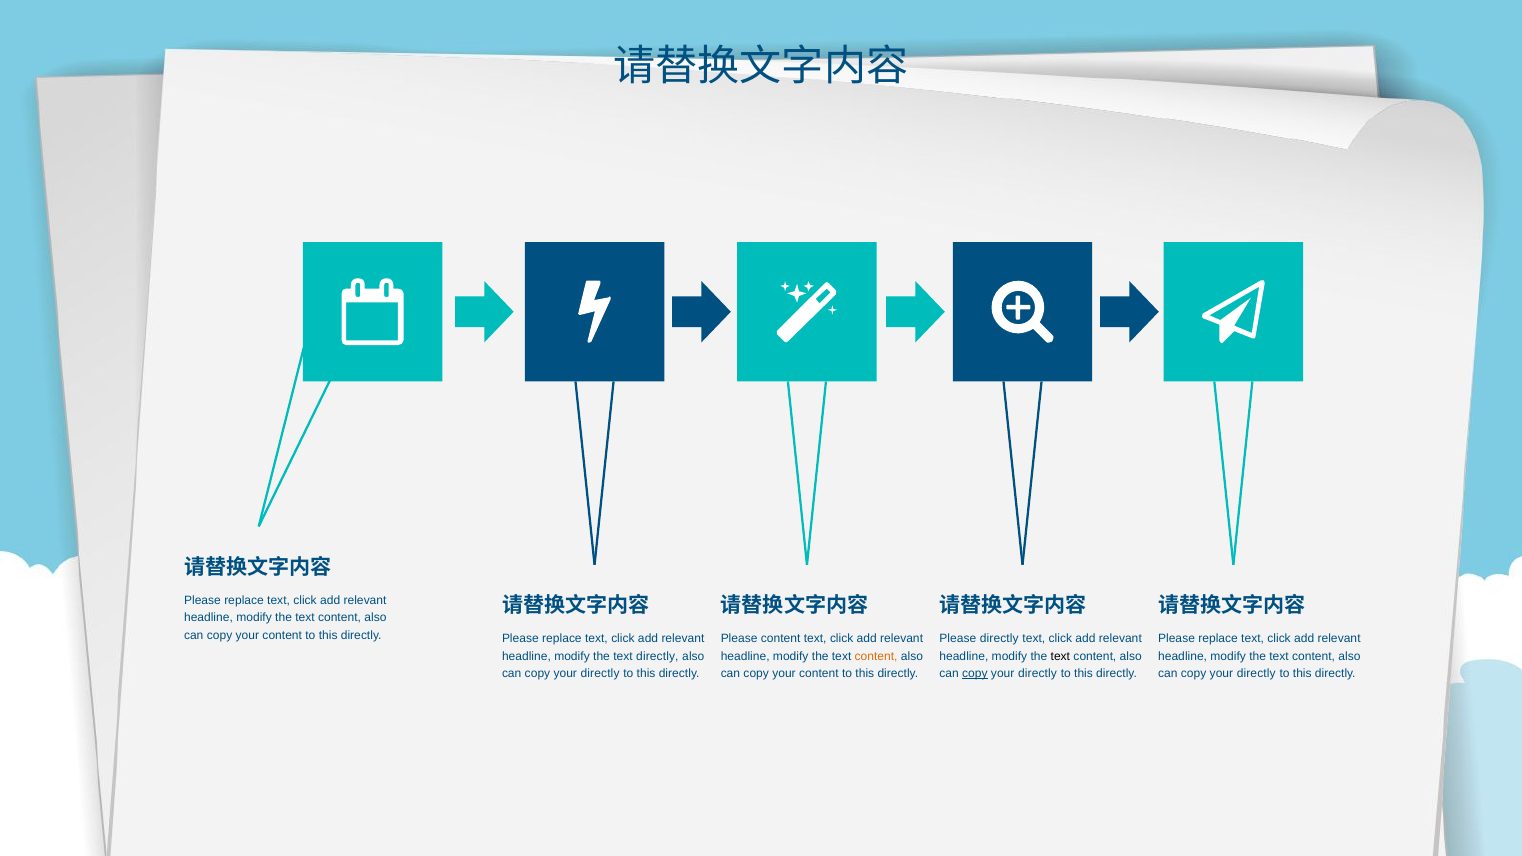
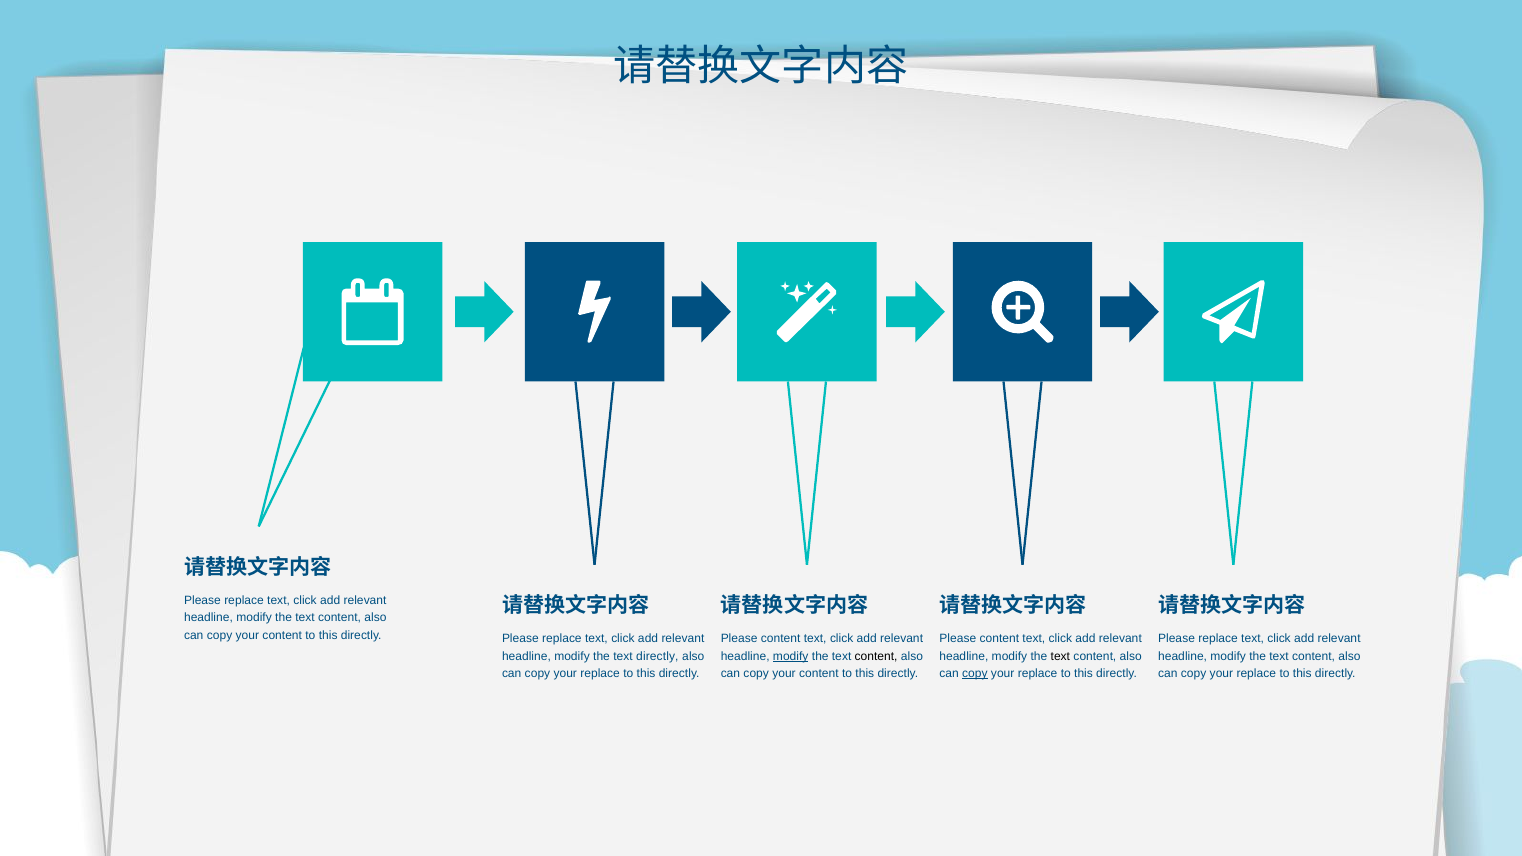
directly at (999, 639): directly -> content
modify at (791, 656) underline: none -> present
content at (876, 656) colour: orange -> black
directly at (600, 674): directly -> replace
directly at (1038, 674): directly -> replace
directly at (1256, 674): directly -> replace
